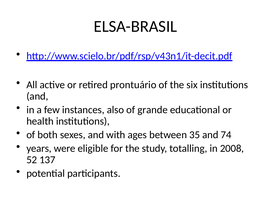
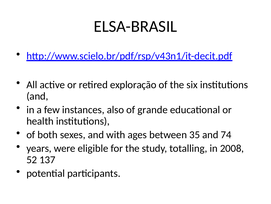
prontuário: prontuário -> exploração
